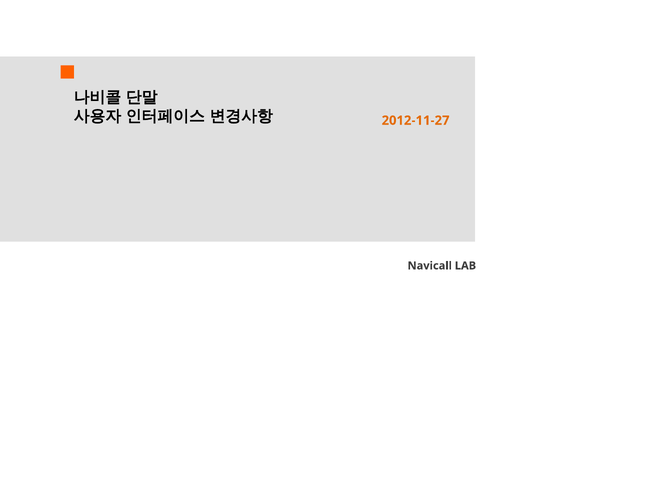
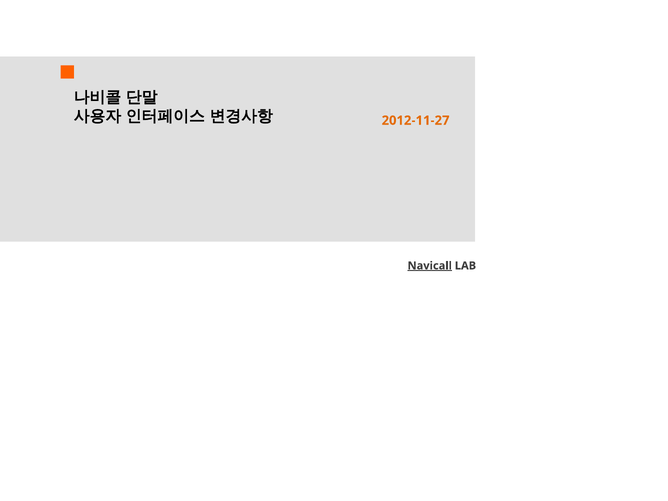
Navicall underline: none -> present
